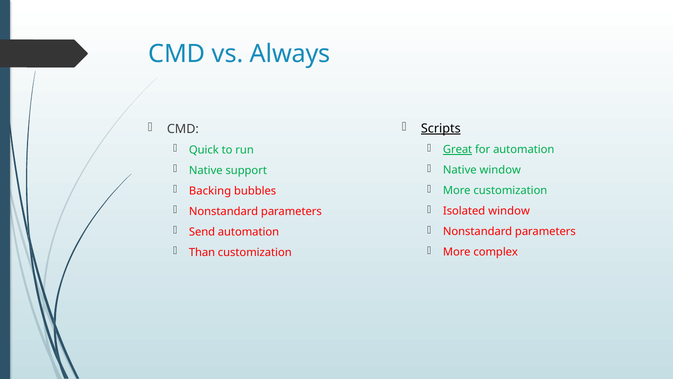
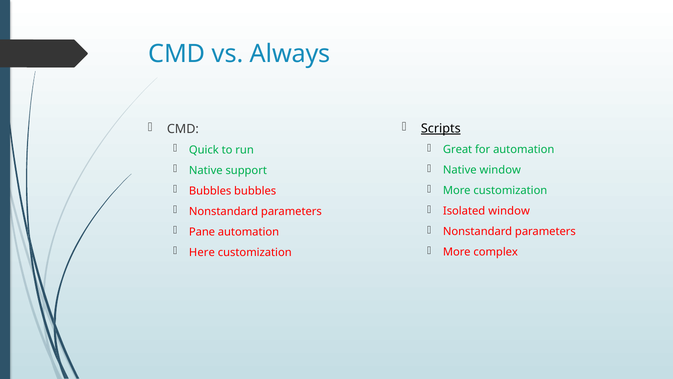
Great underline: present -> none
Backing at (210, 191): Backing -> Bubbles
Send: Send -> Pane
Than: Than -> Here
